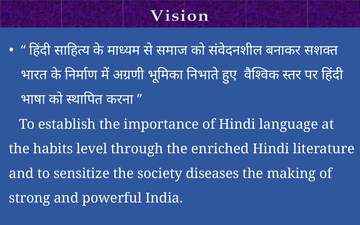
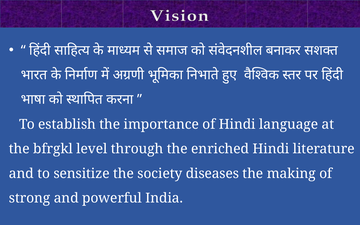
habits: habits -> bfrgkl
